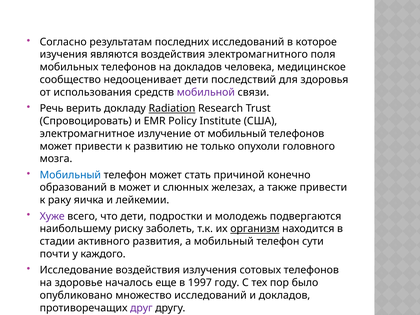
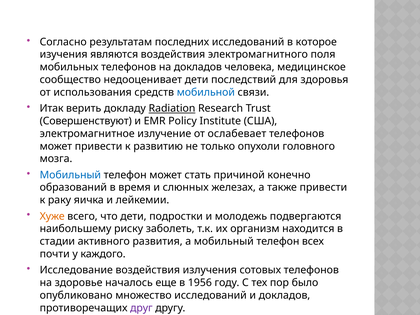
мобильной colour: purple -> blue
Речь: Речь -> Итак
Спровоцировать: Спровоцировать -> Совершенствуют
от мобильный: мобильный -> ослабевает
в может: может -> время
Хуже colour: purple -> orange
организм underline: present -> none
сути: сути -> всех
1997: 1997 -> 1956
